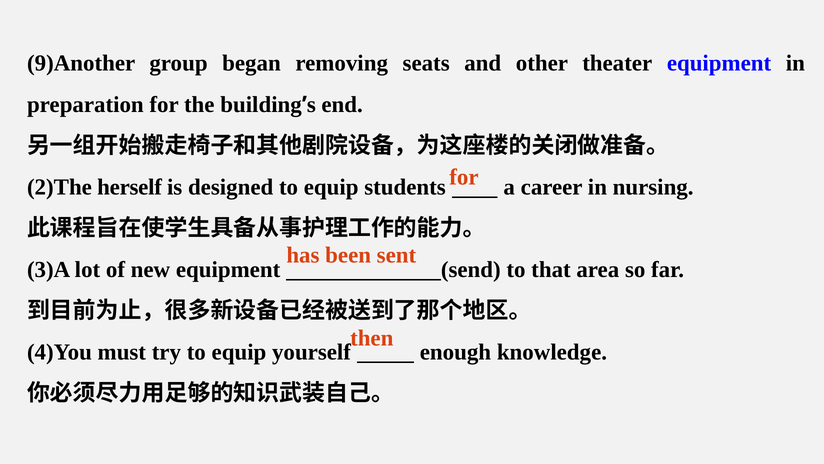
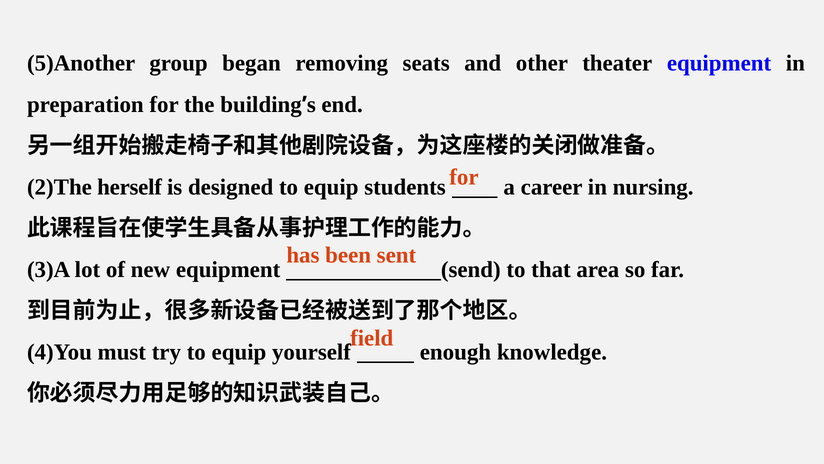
9)Another: 9)Another -> 5)Another
then: then -> field
